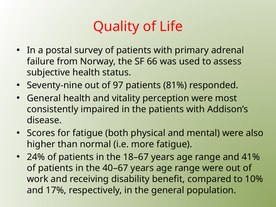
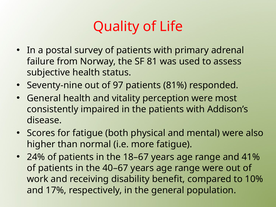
66: 66 -> 81
